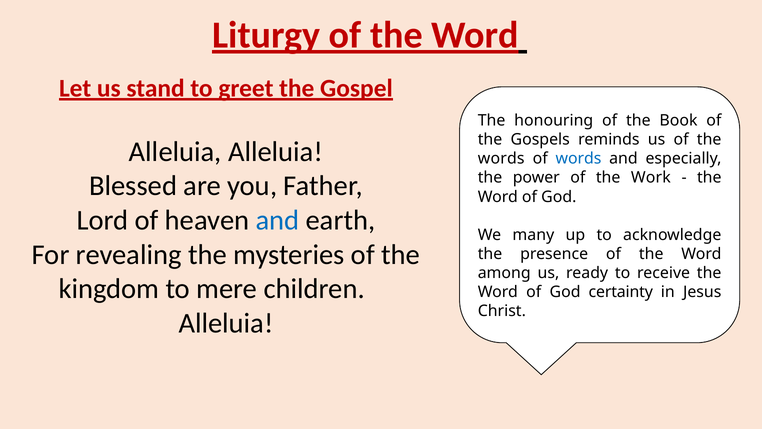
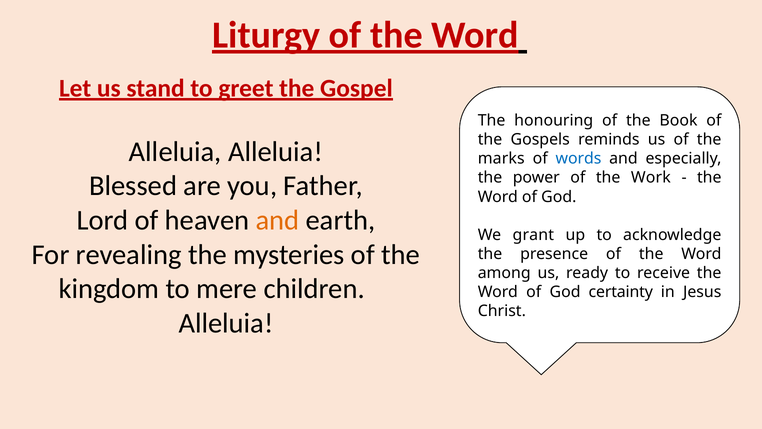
words at (501, 159): words -> marks
and at (278, 220) colour: blue -> orange
many: many -> grant
